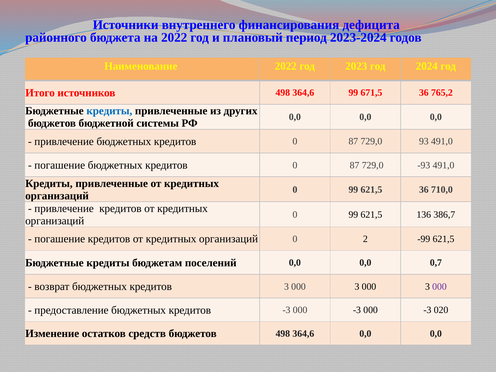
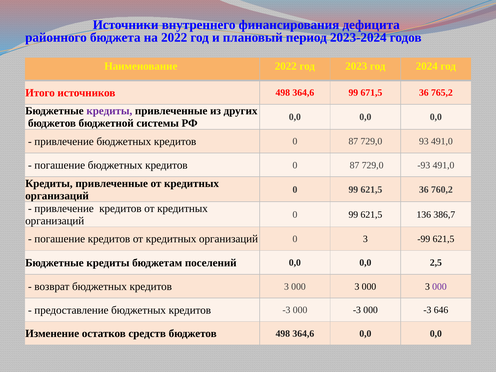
кредиты at (109, 111) colour: blue -> purple
710,0: 710,0 -> 760,2
0 2: 2 -> 3
0,7: 0,7 -> 2,5
020: 020 -> 646
